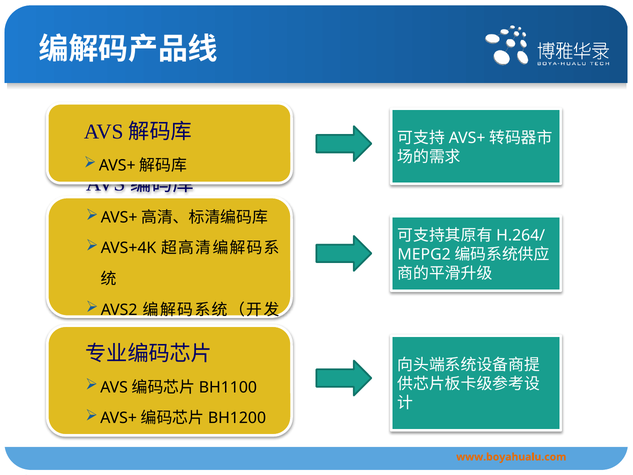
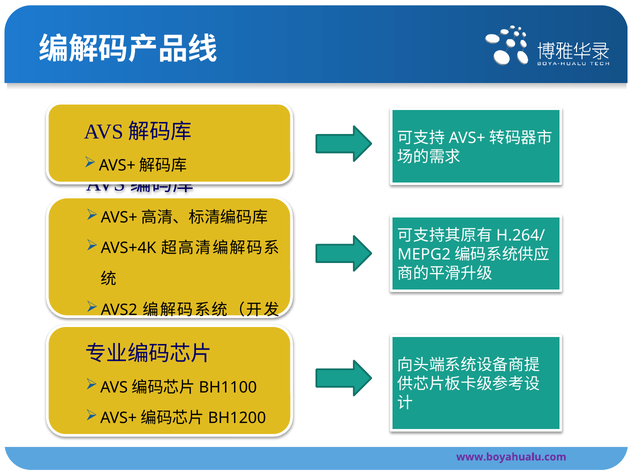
www.boyahualu.com colour: orange -> purple
